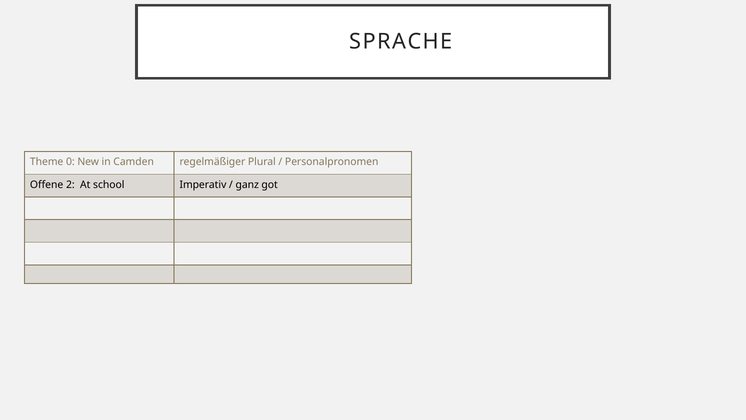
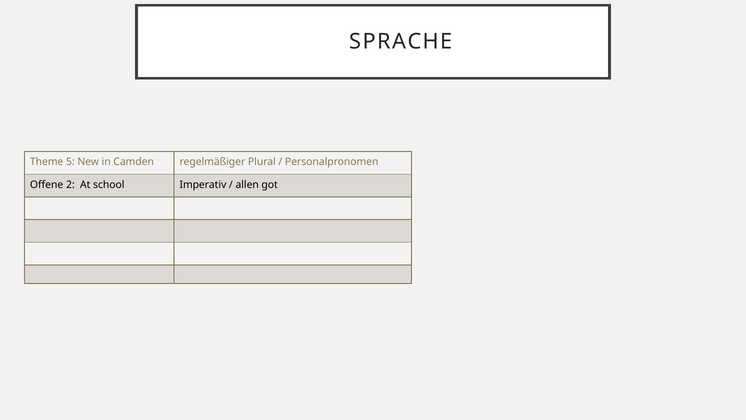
0: 0 -> 5
ganz: ganz -> allen
